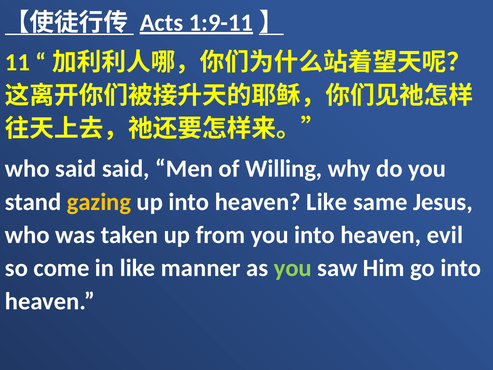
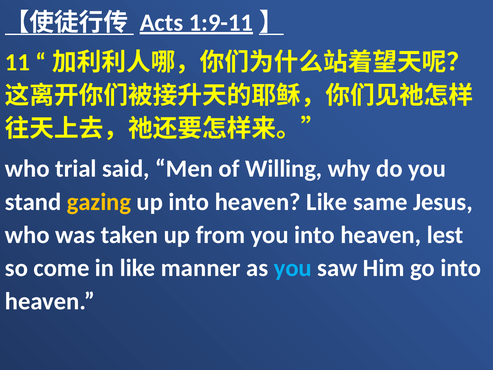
who said: said -> trial
evil: evil -> lest
you at (293, 268) colour: light green -> light blue
